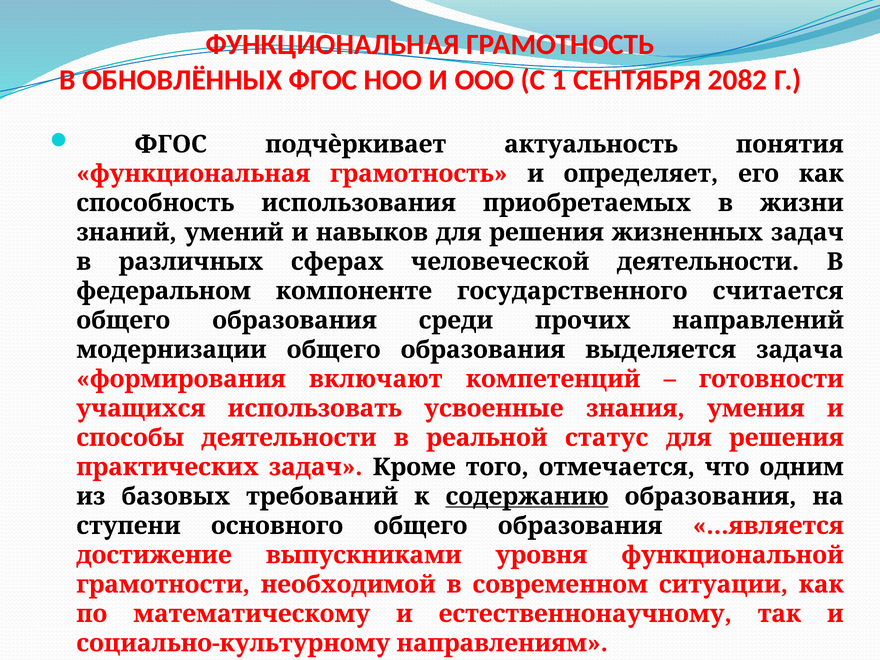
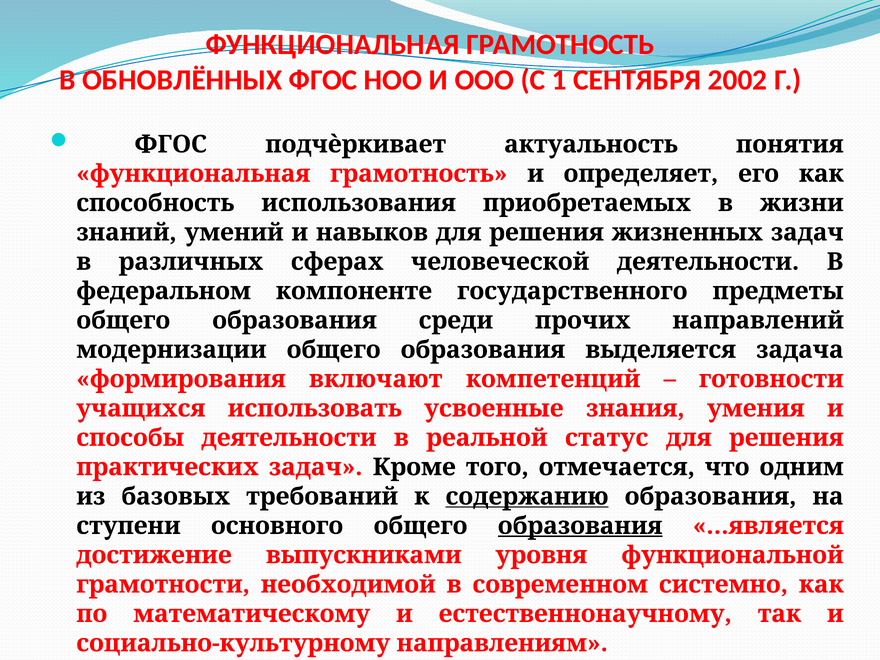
2082: 2082 -> 2002
считается: считается -> предметы
образования at (580, 526) underline: none -> present
ситуации: ситуации -> системно
